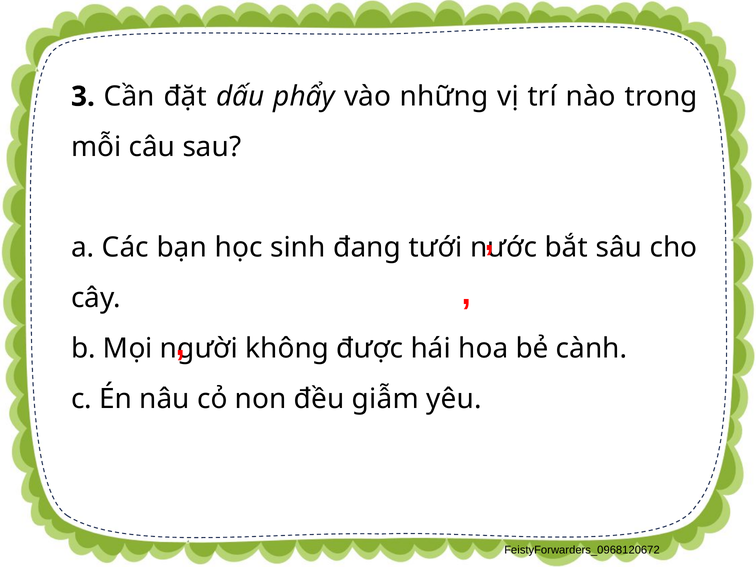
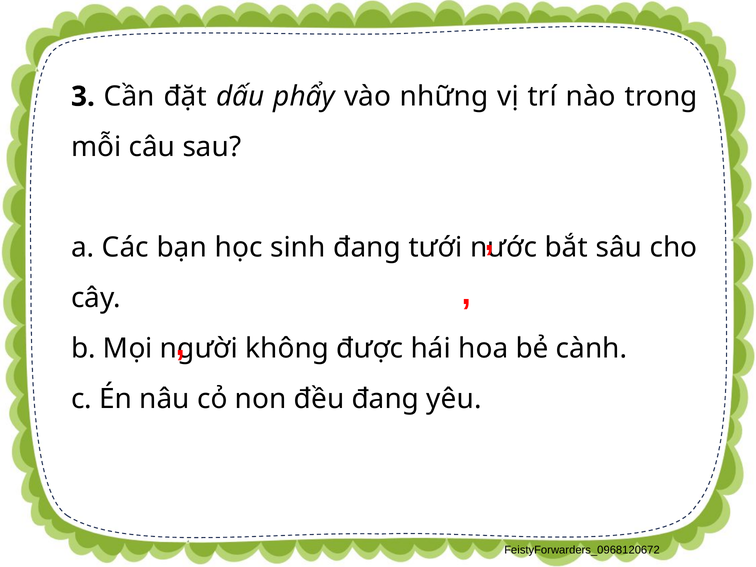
đều giẫm: giẫm -> đang
